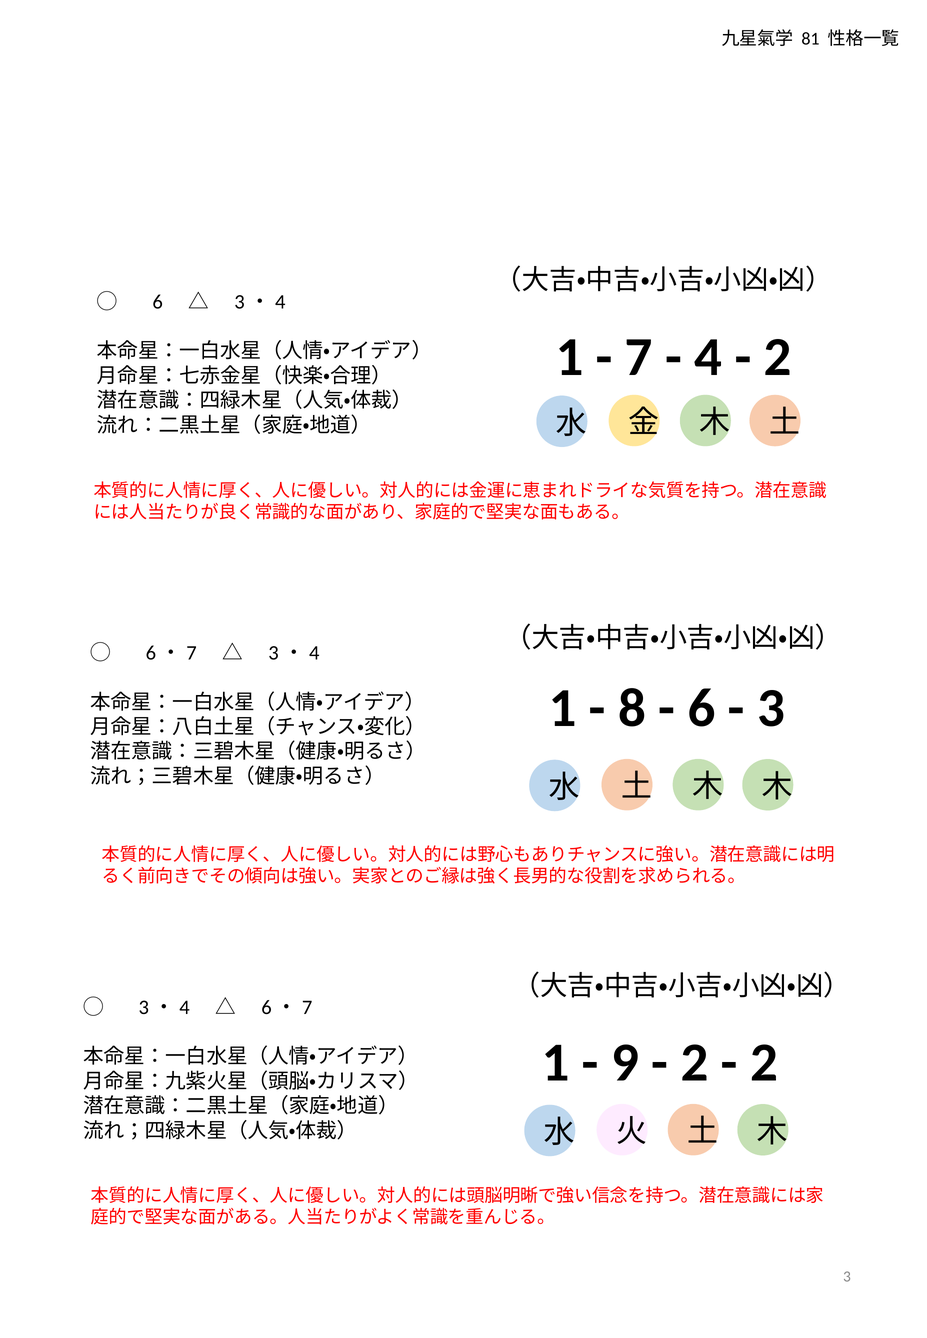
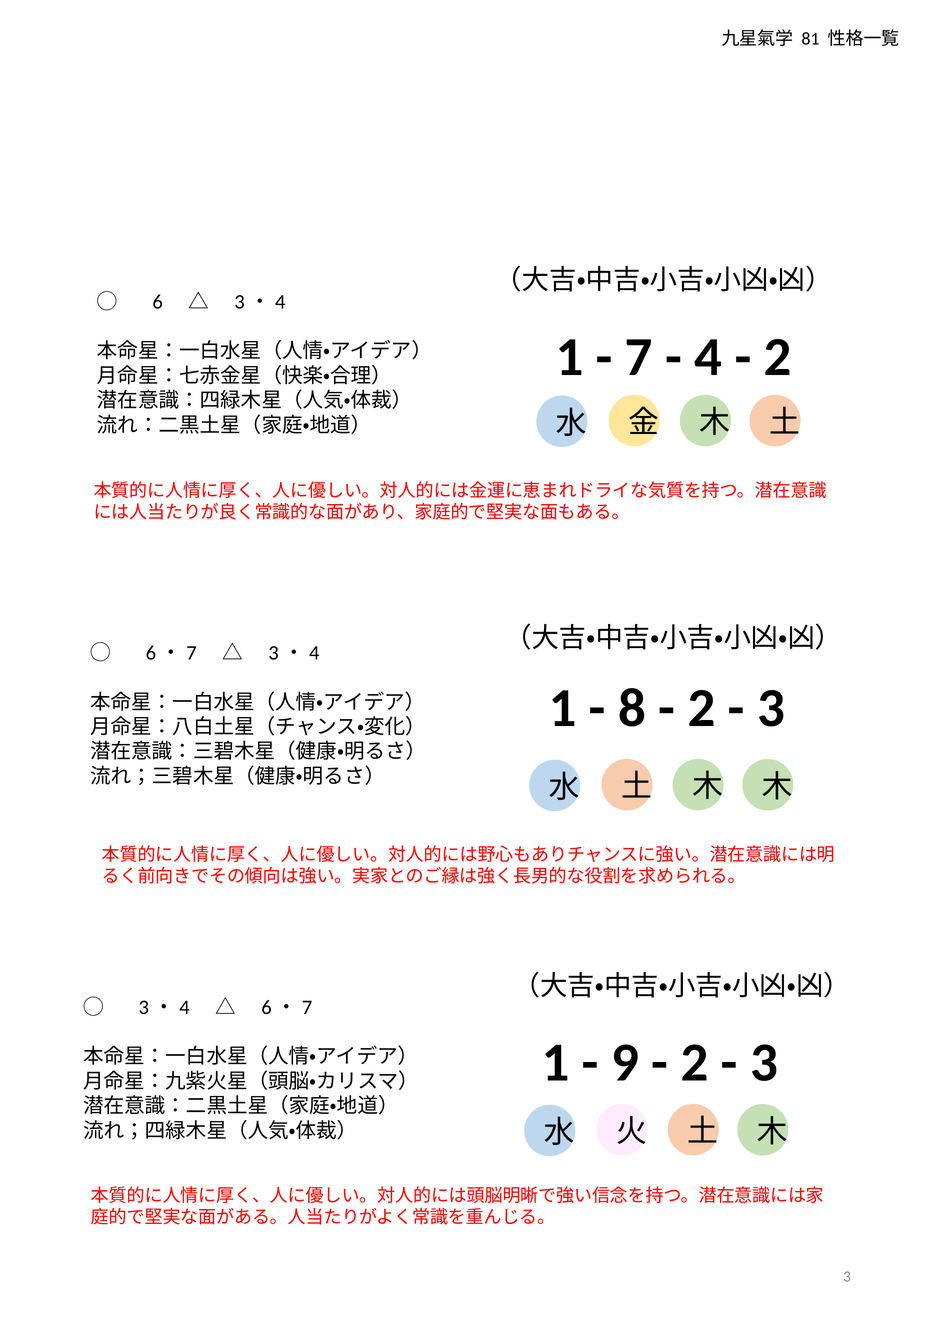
6 at (702, 709): 6 -> 2
2 at (764, 1063): 2 -> 3
